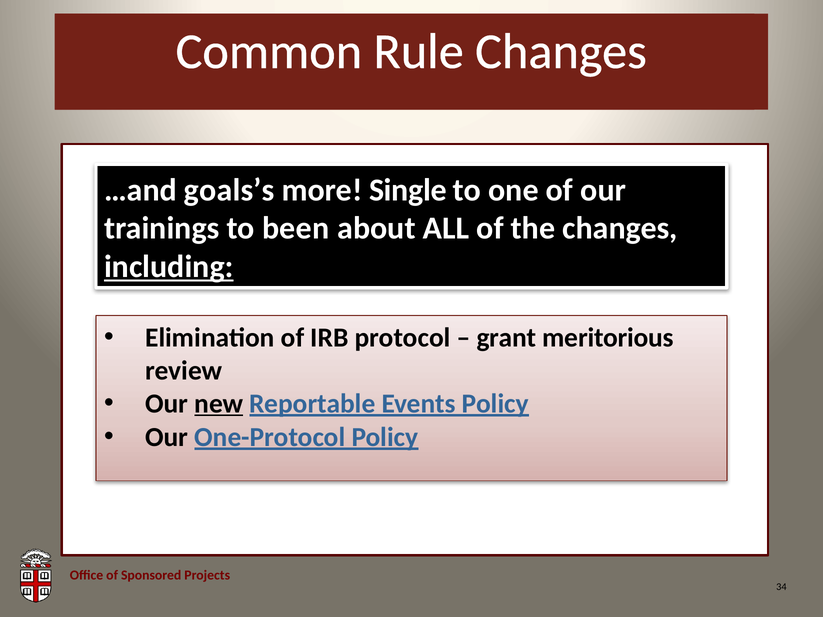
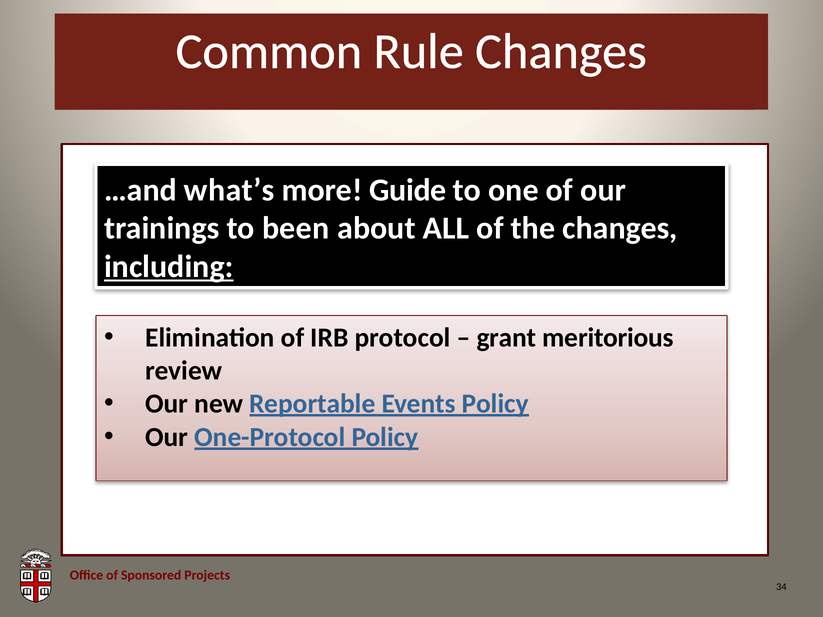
goals’s: goals’s -> what’s
Single: Single -> Guide
new underline: present -> none
